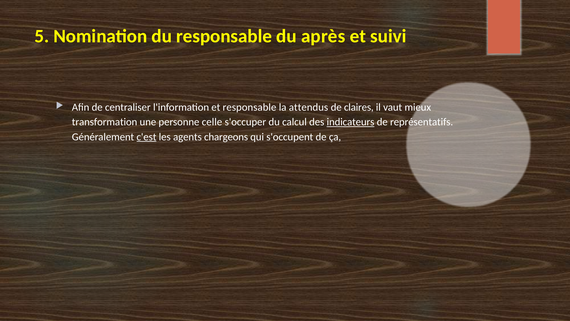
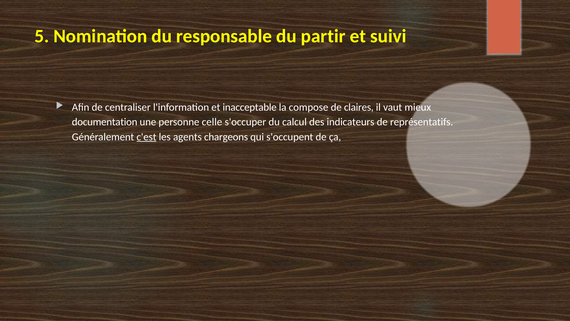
après: après -> partir
et responsable: responsable -> inacceptable
attendus: attendus -> compose
transformation: transformation -> documentation
indicateurs underline: present -> none
